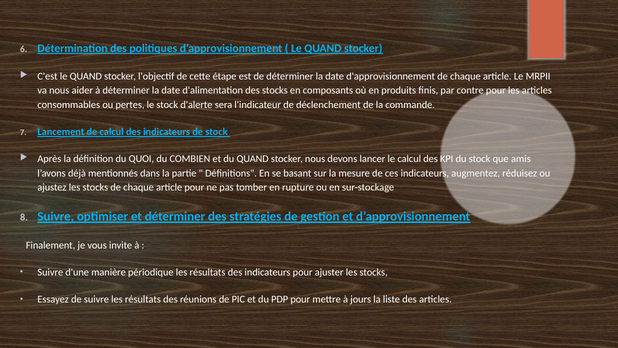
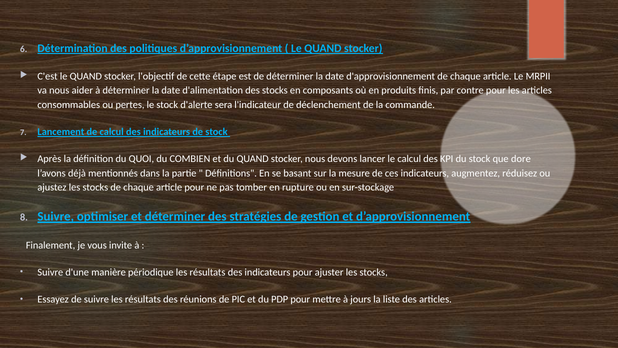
amis: amis -> dore
